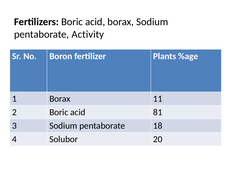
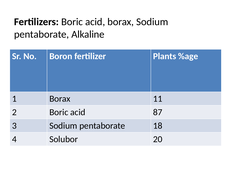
Activity: Activity -> Alkaline
81: 81 -> 87
